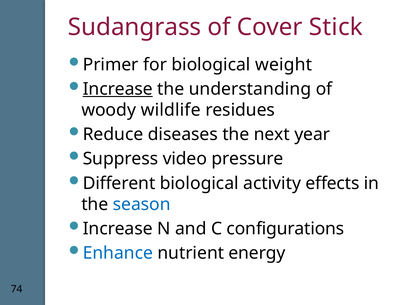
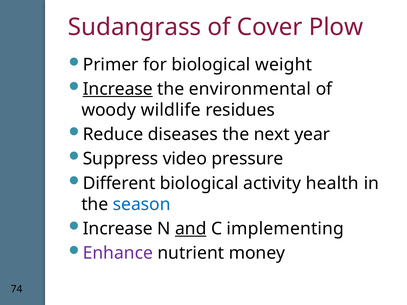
Stick: Stick -> Plow
understanding: understanding -> environmental
effects: effects -> health
and underline: none -> present
configurations: configurations -> implementing
Enhance colour: blue -> purple
energy: energy -> money
